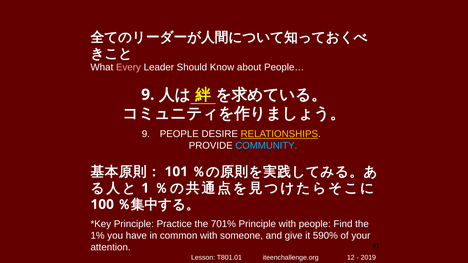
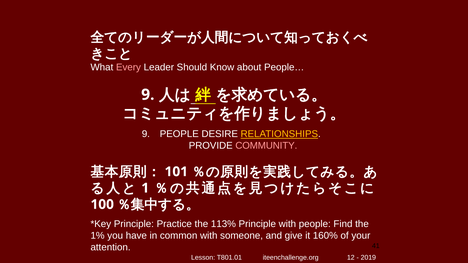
COMMUNITY colour: light blue -> pink
701%: 701% -> 113%
590%: 590% -> 160%
